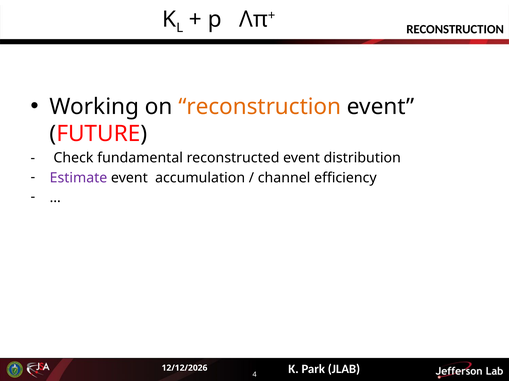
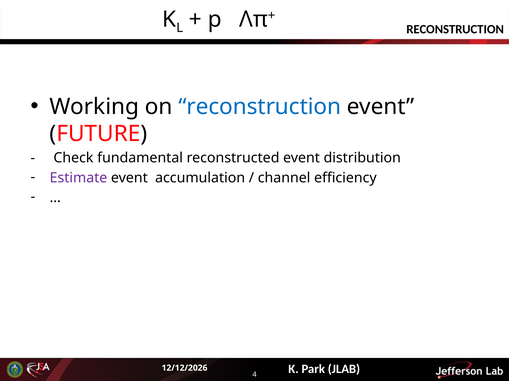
reconstruction at (260, 107) colour: orange -> blue
